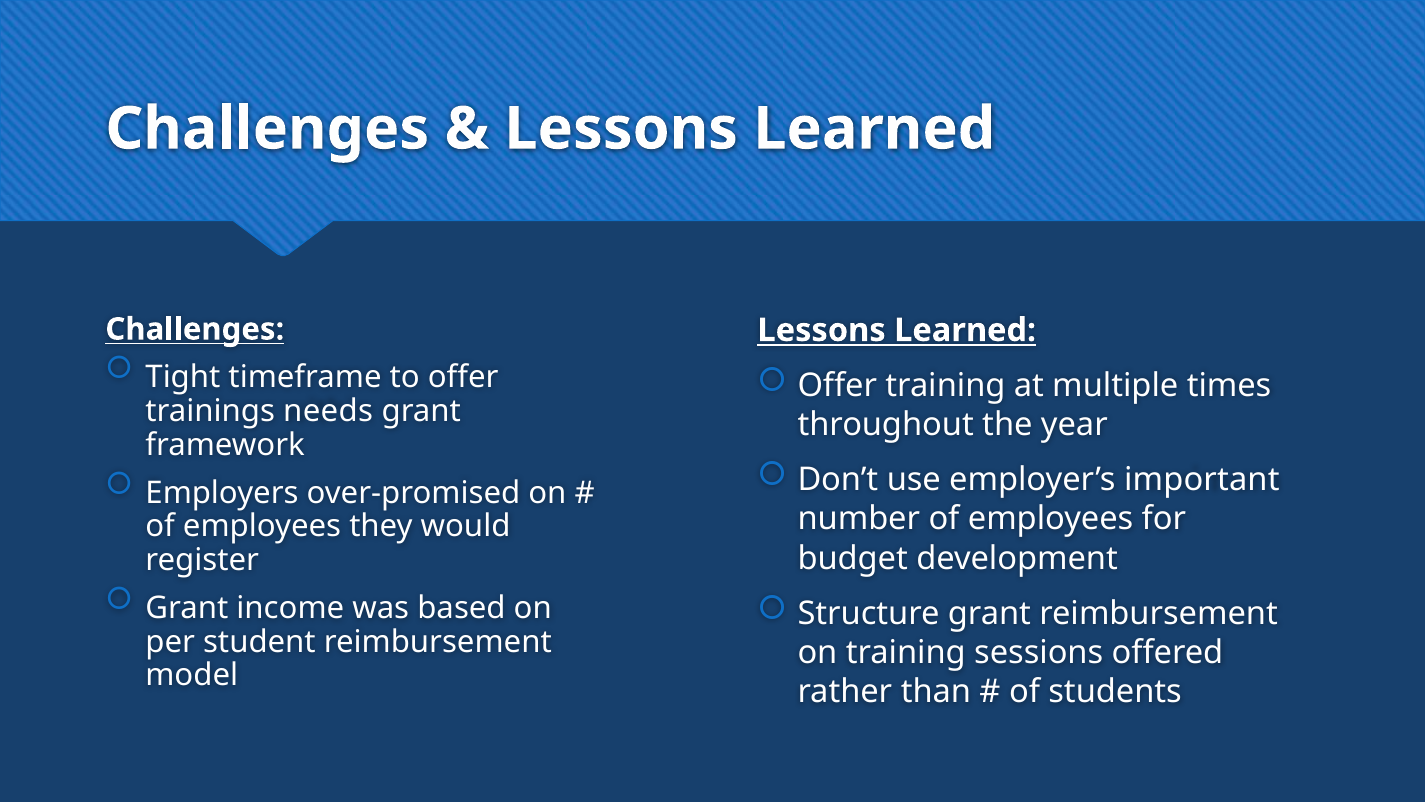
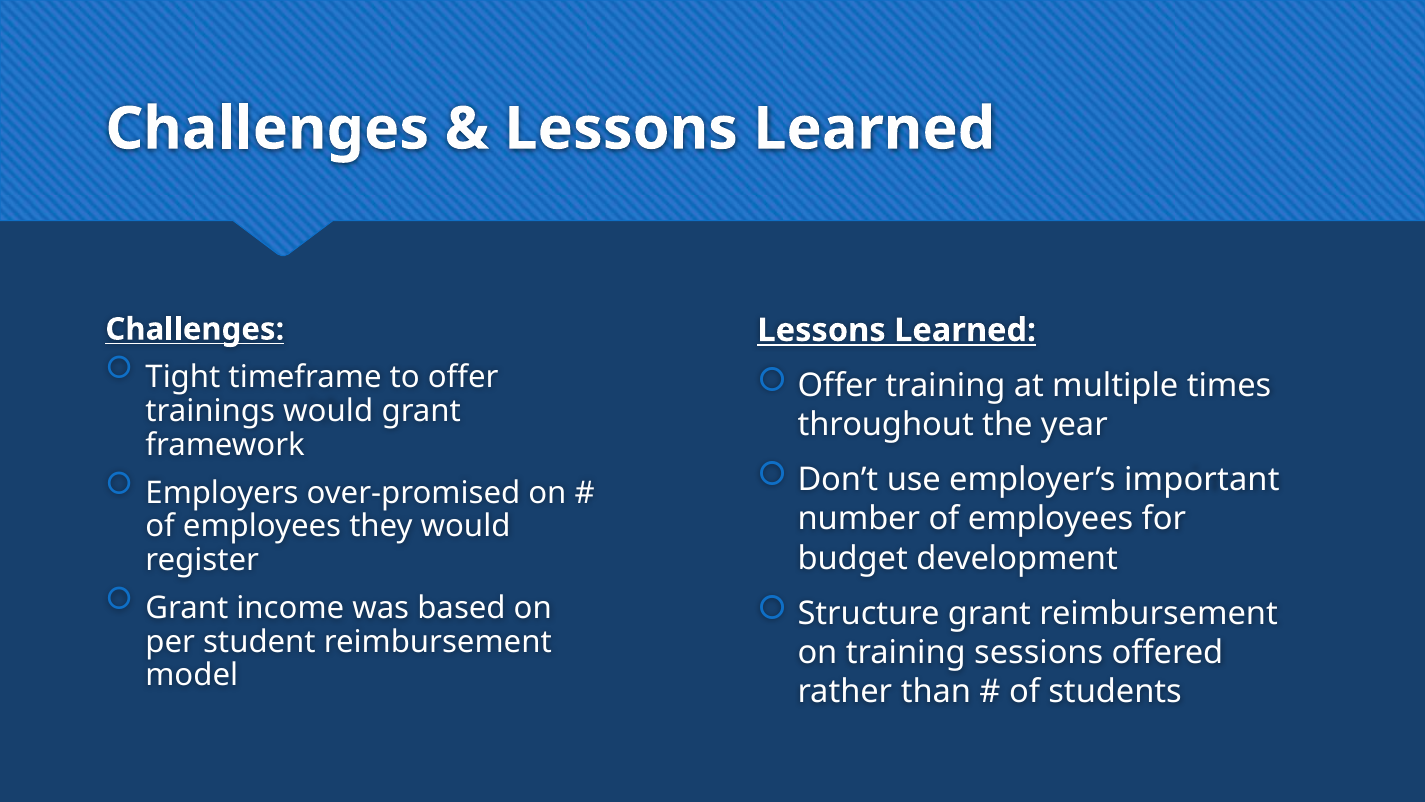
trainings needs: needs -> would
